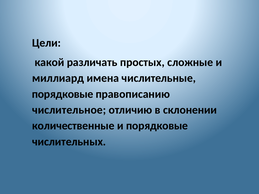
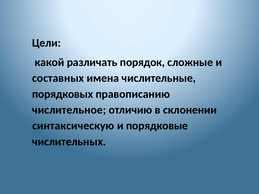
простых: простых -> порядок
миллиард: миллиард -> составных
порядковые at (63, 94): порядковые -> порядковых
количественные: количественные -> синтаксическую
